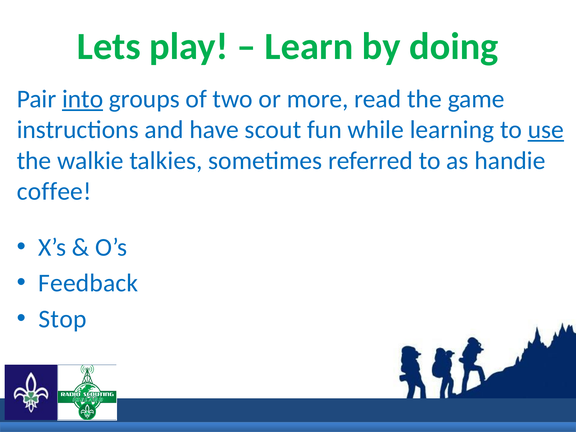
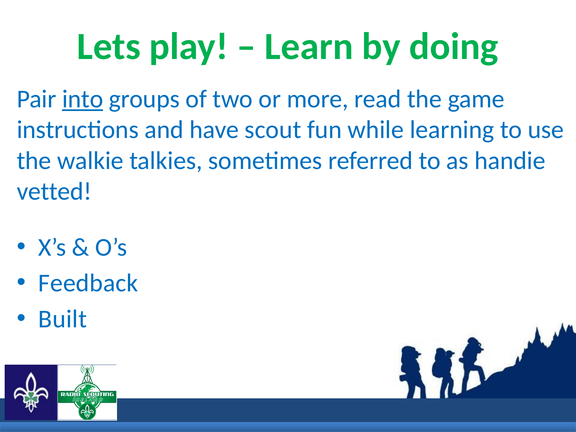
use underline: present -> none
coffee: coffee -> vetted
Stop: Stop -> Built
